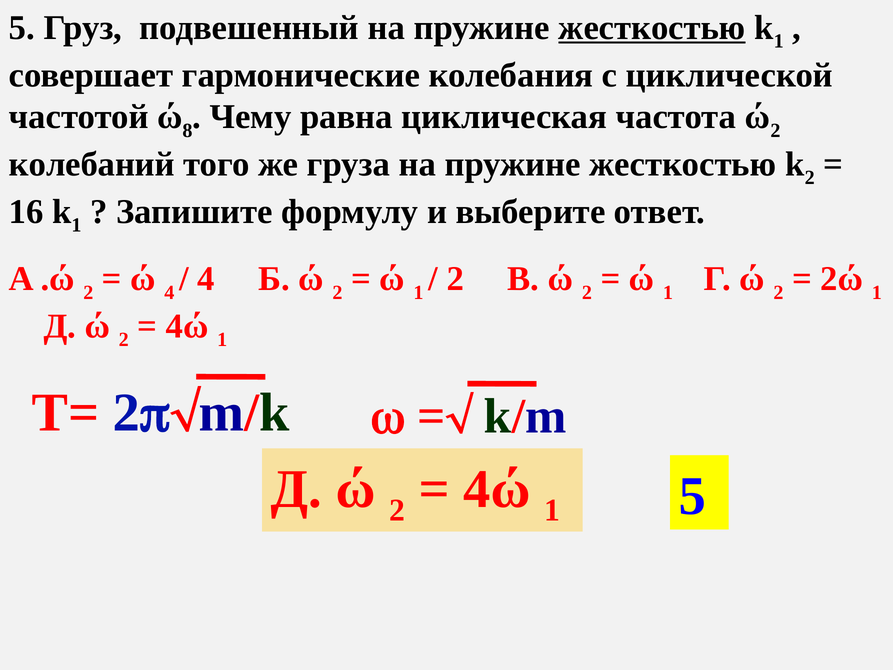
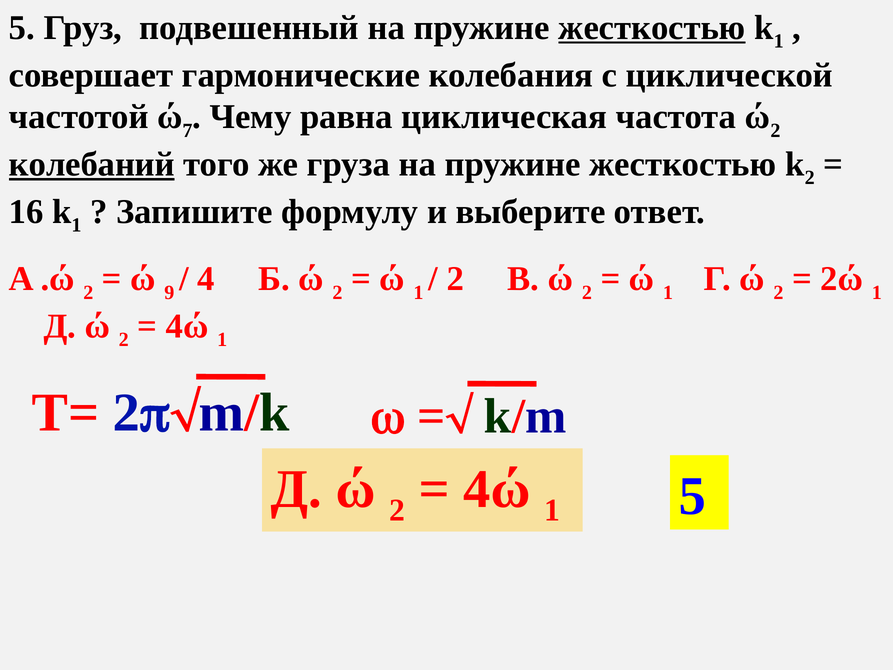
8: 8 -> 7
колебаний underline: none -> present
ώ 4: 4 -> 9
